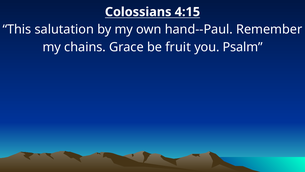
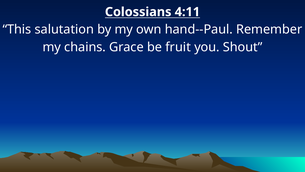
4:15: 4:15 -> 4:11
Psalm: Psalm -> Shout
